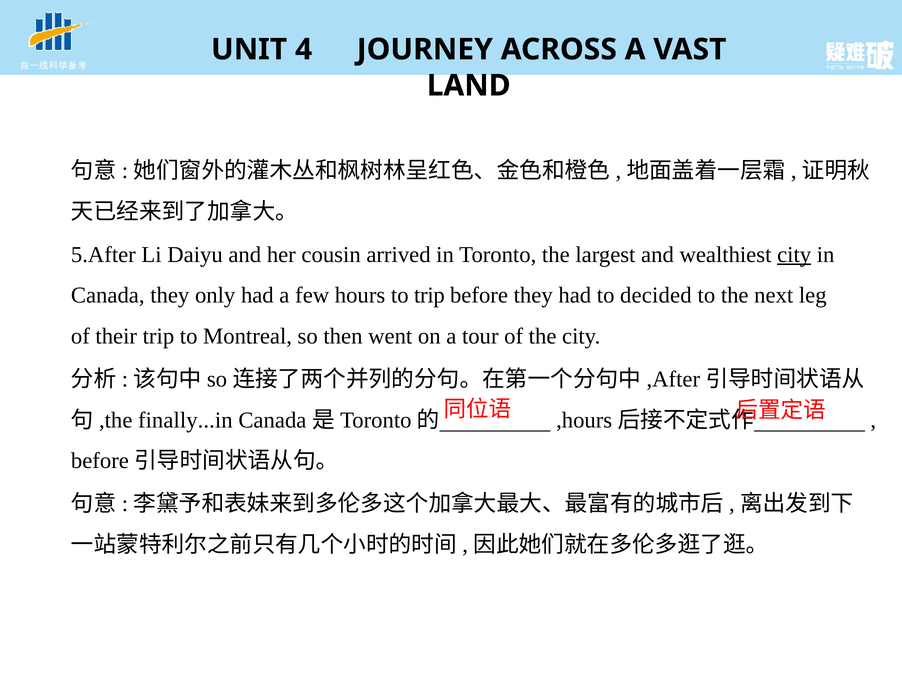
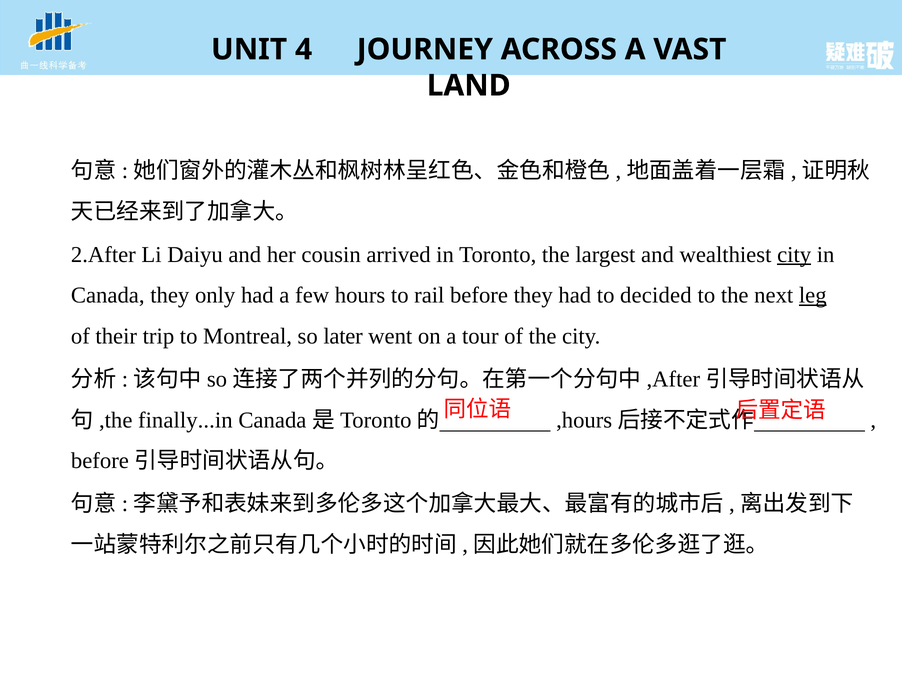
5.After: 5.After -> 2.After
to trip: trip -> rail
leg underline: none -> present
then: then -> later
